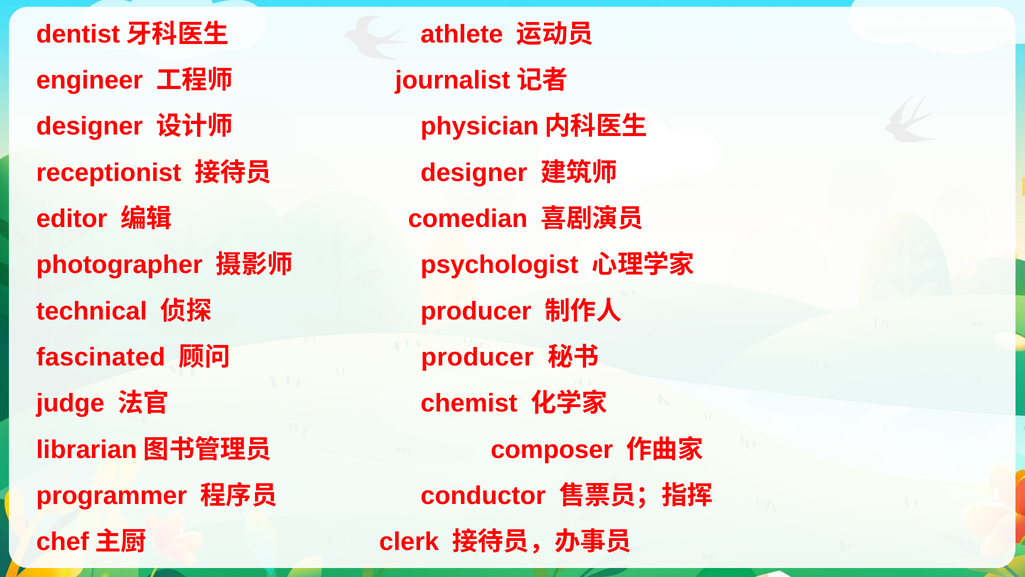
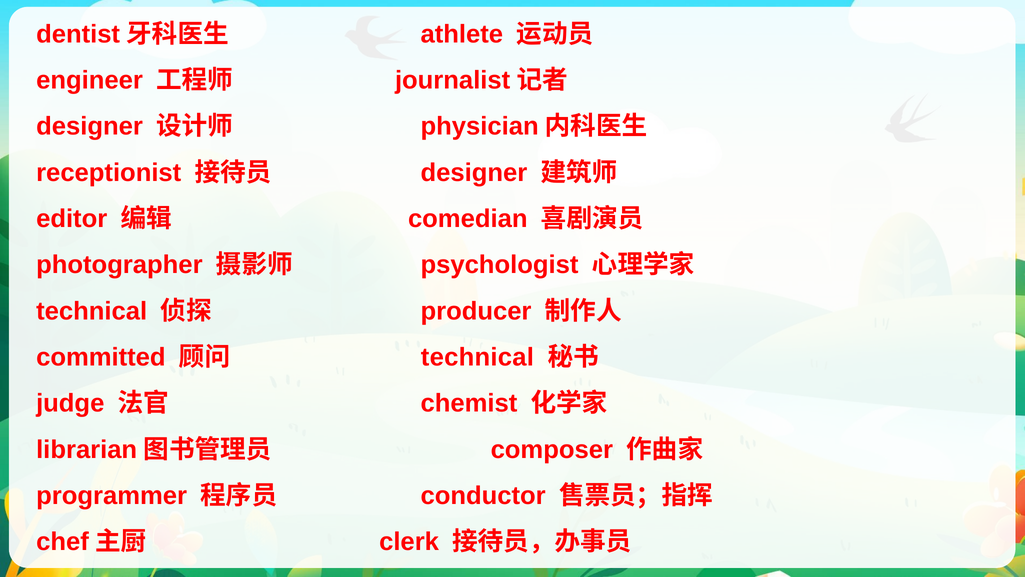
fascinated: fascinated -> committed
producer at (477, 357): producer -> technical
